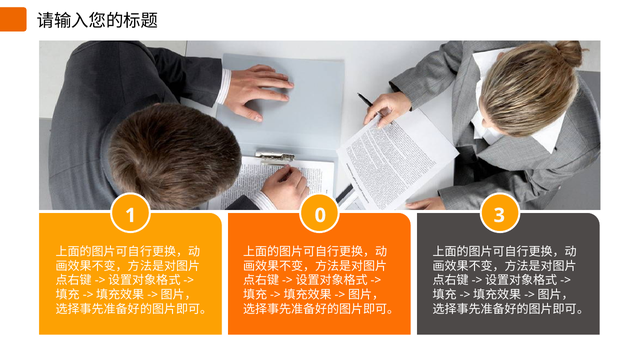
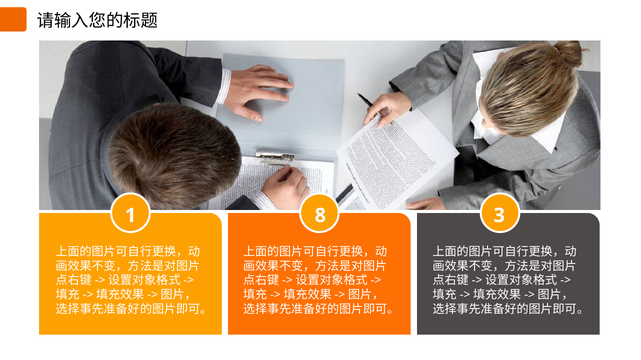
0: 0 -> 8
